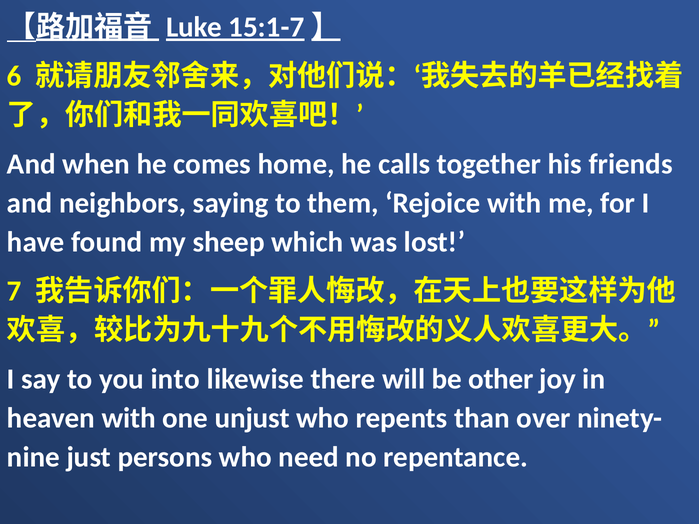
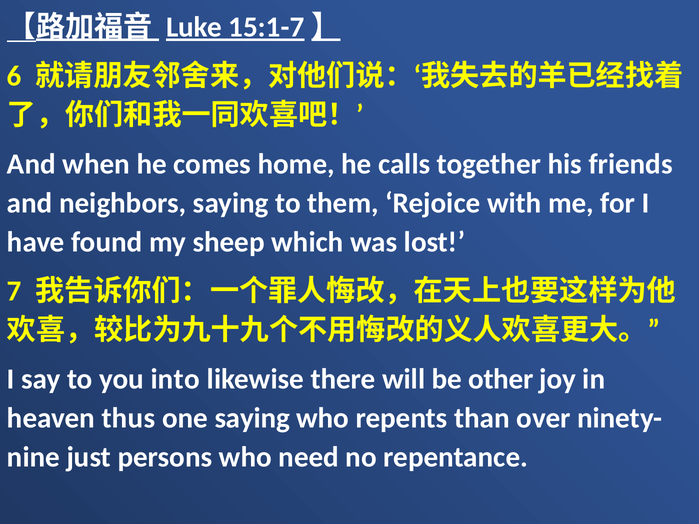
heaven with: with -> thus
one unjust: unjust -> saying
